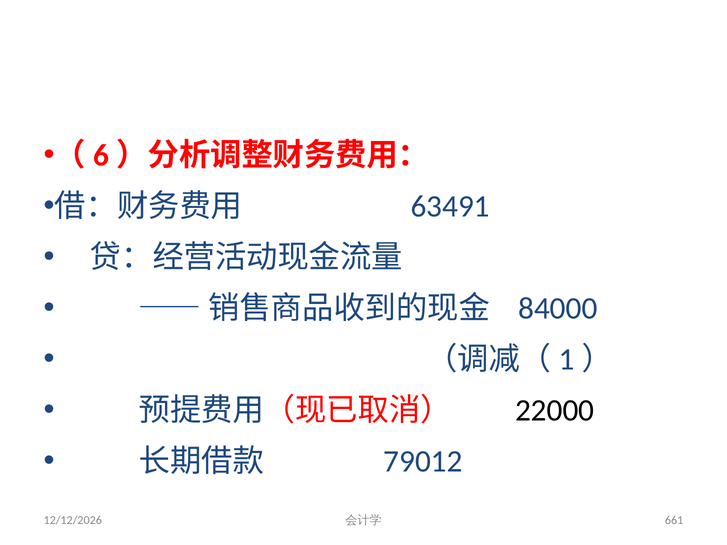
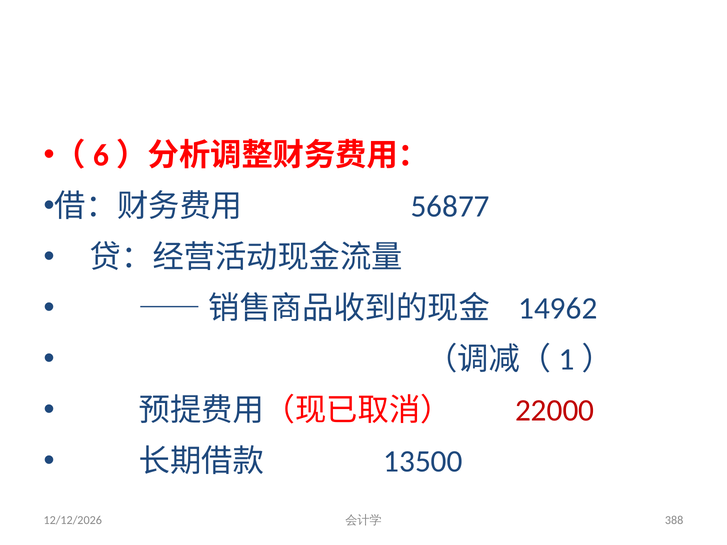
63491: 63491 -> 56877
84000: 84000 -> 14962
22000 colour: black -> red
79012: 79012 -> 13500
661: 661 -> 388
